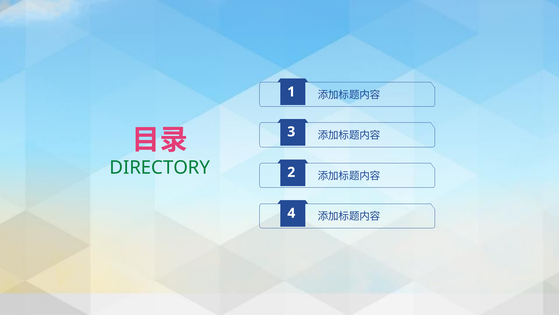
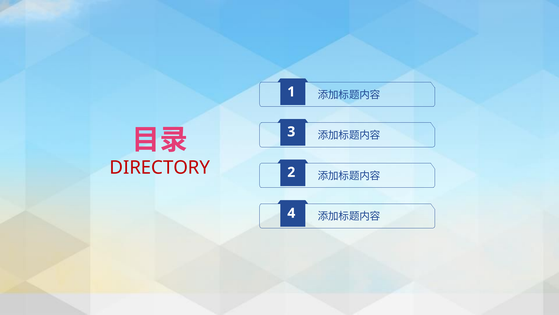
DIRECTORY colour: green -> red
